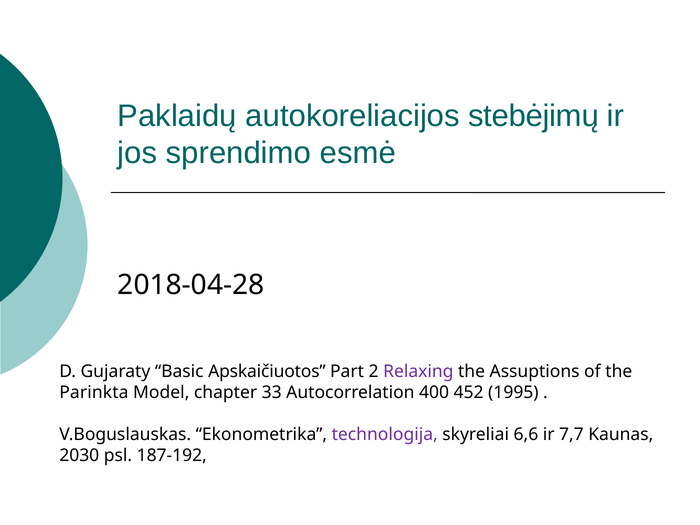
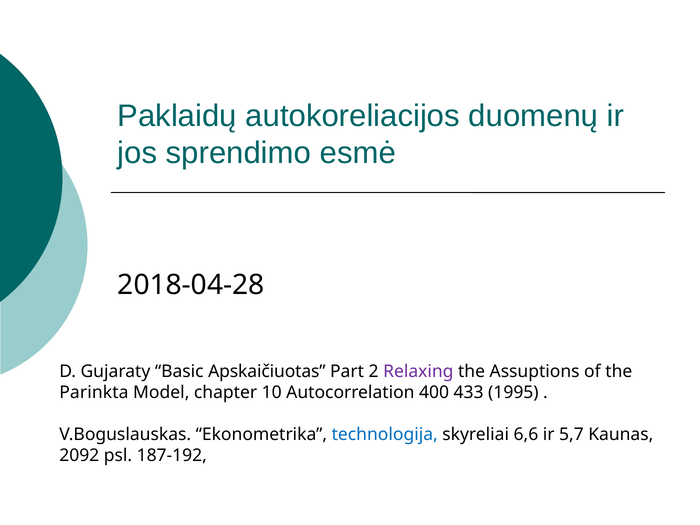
stebėjimų: stebėjimų -> duomenų
Apskaičiuotos: Apskaičiuotos -> Apskaičiuotas
33: 33 -> 10
452: 452 -> 433
technologija colour: purple -> blue
7,7: 7,7 -> 5,7
2030: 2030 -> 2092
